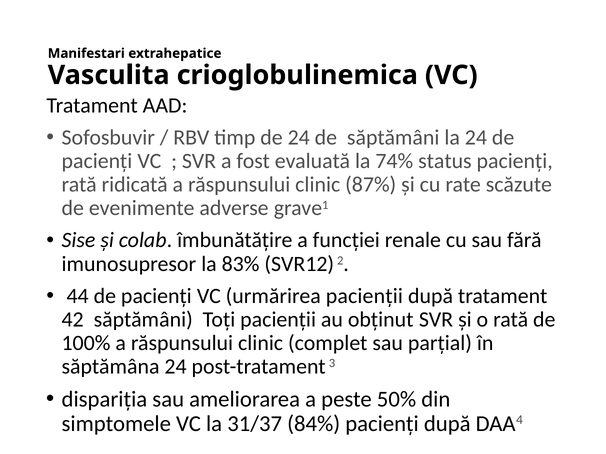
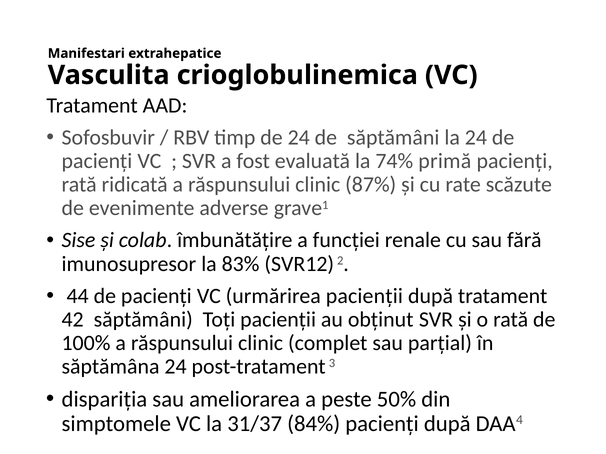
status: status -> primă
